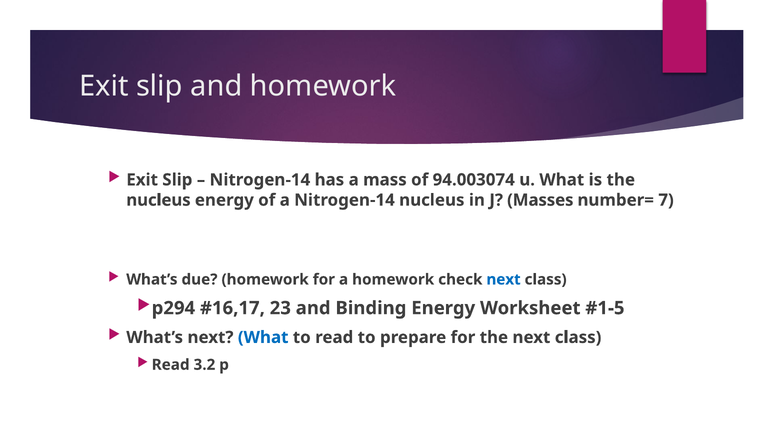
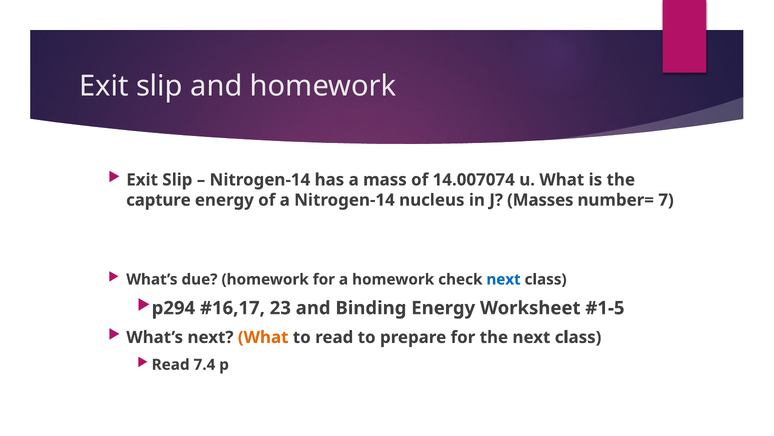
94.003074: 94.003074 -> 14.007074
nucleus at (158, 200): nucleus -> capture
What at (263, 337) colour: blue -> orange
3.2: 3.2 -> 7.4
